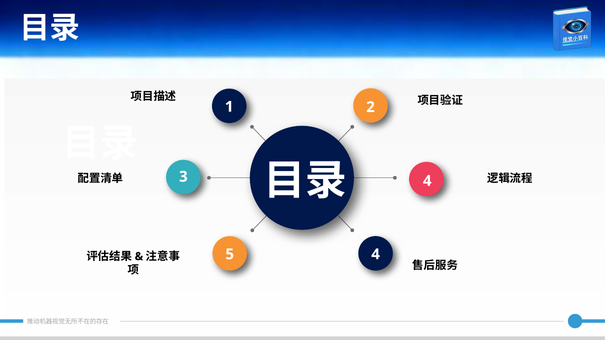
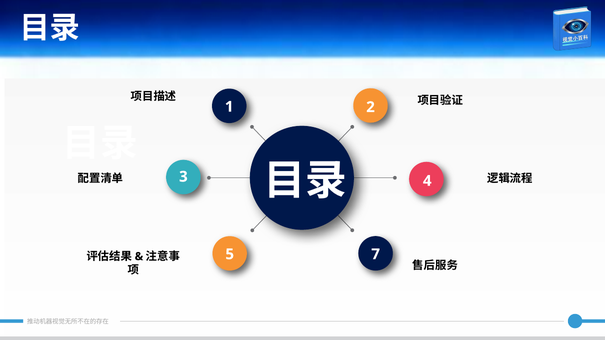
5 4: 4 -> 7
